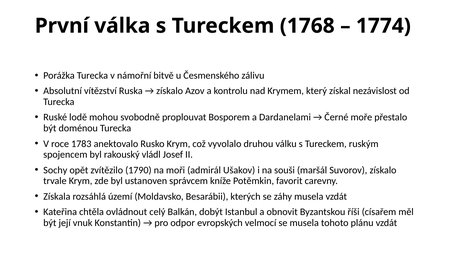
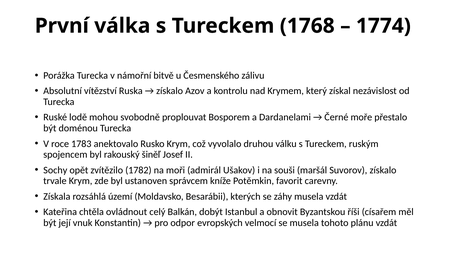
vládl: vládl -> šiněľ
1790: 1790 -> 1782
